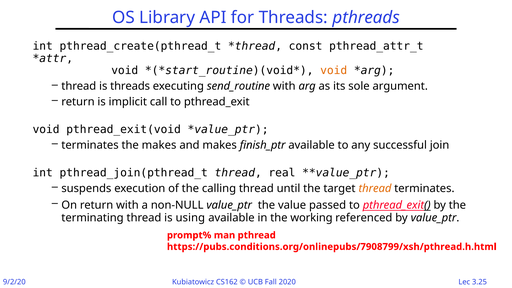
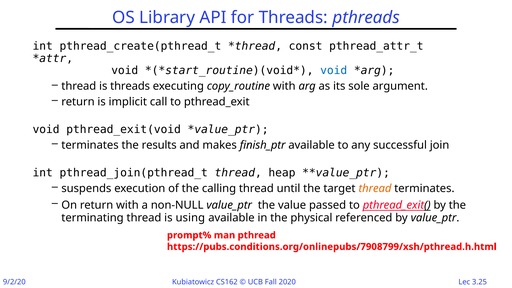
void at (334, 70) colour: orange -> blue
send_routine: send_routine -> copy_routine
the makes: makes -> results
real: real -> heap
working: working -> physical
